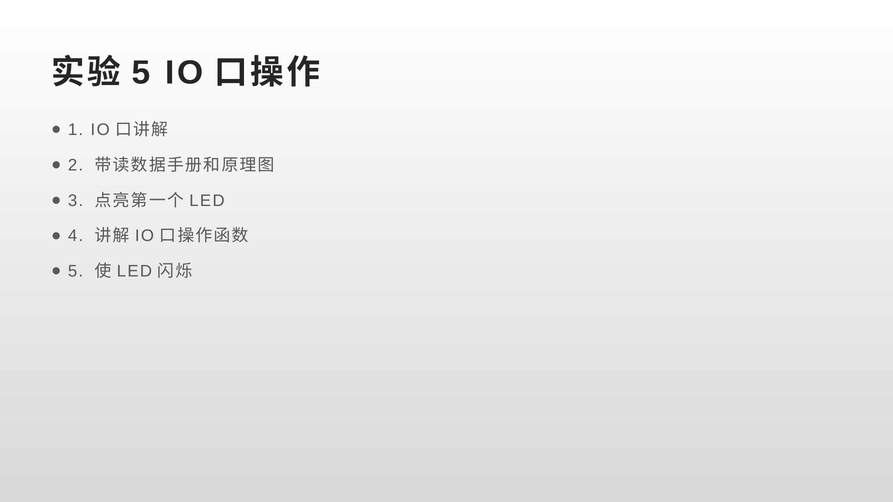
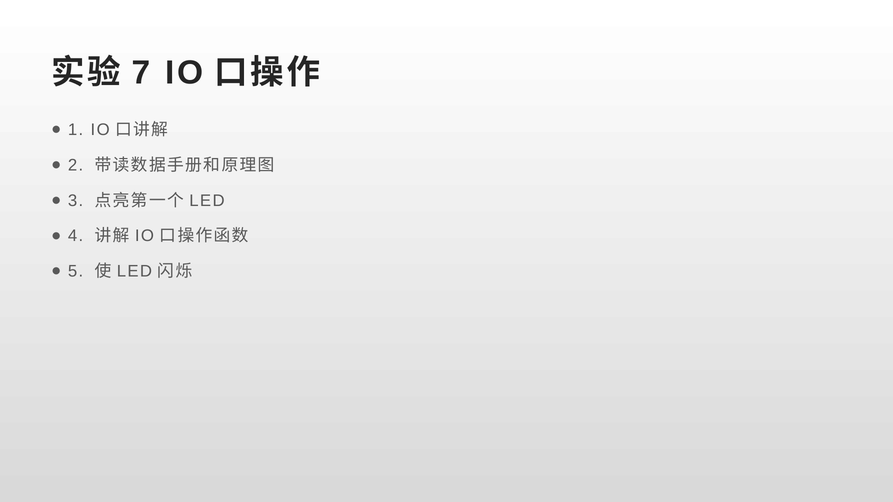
5 at (141, 73): 5 -> 7
